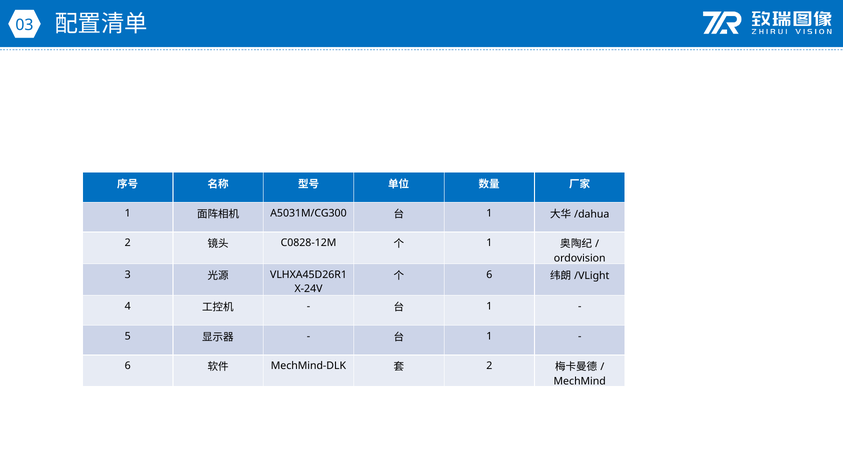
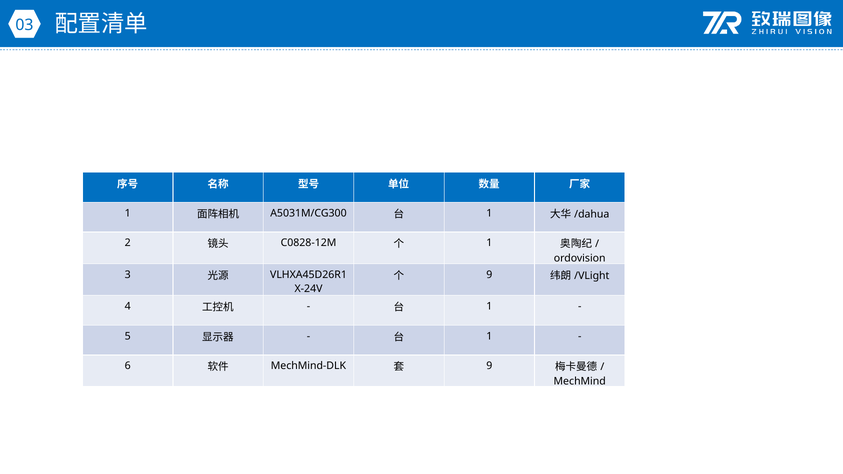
6 at (489, 275): 6 -> 9
2 at (489, 366): 2 -> 9
